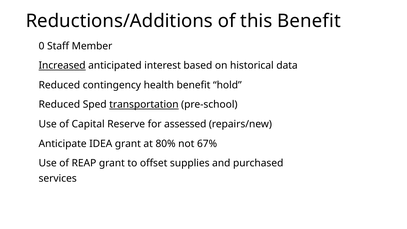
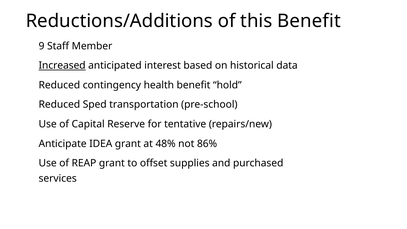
0: 0 -> 9
transportation underline: present -> none
assessed: assessed -> tentative
80%: 80% -> 48%
67%: 67% -> 86%
